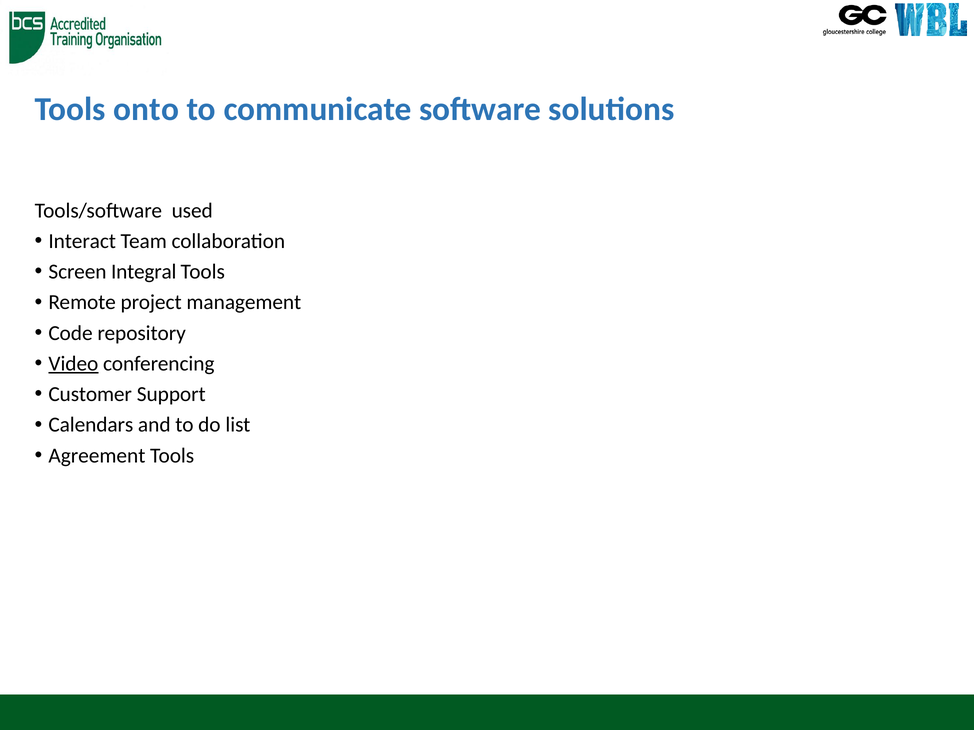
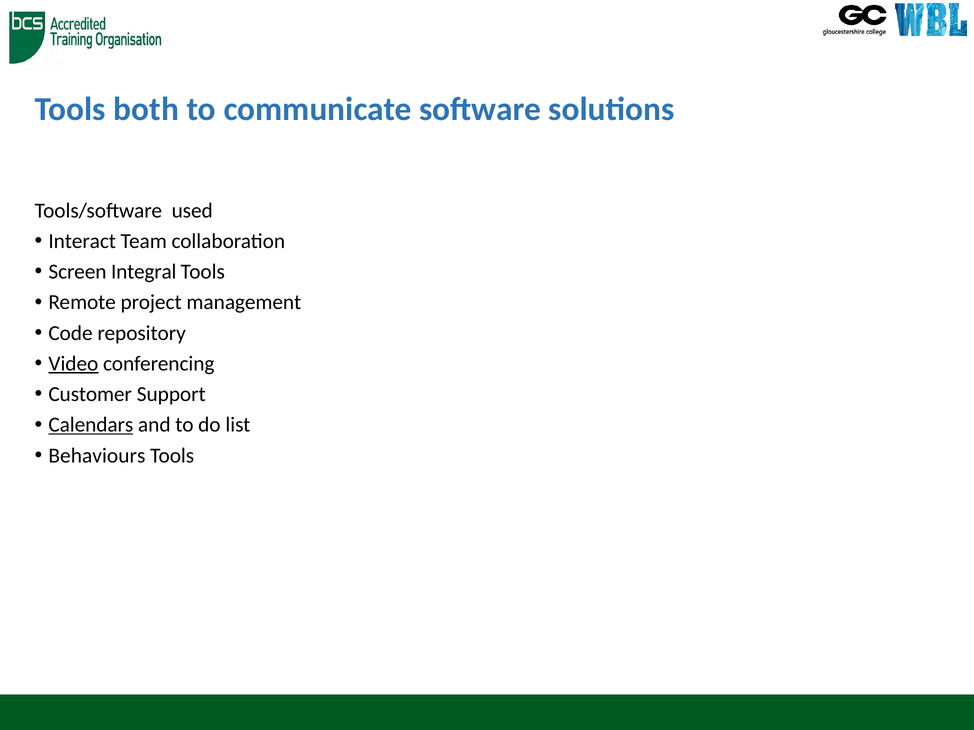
onto: onto -> both
Calendars underline: none -> present
Agreement: Agreement -> Behaviours
